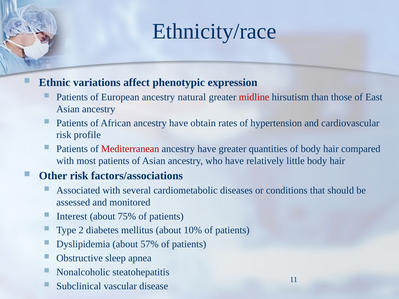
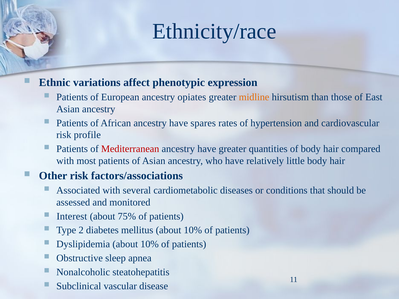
natural: natural -> opiates
midline colour: red -> orange
obtain: obtain -> spares
Dyslipidemia about 57%: 57% -> 10%
